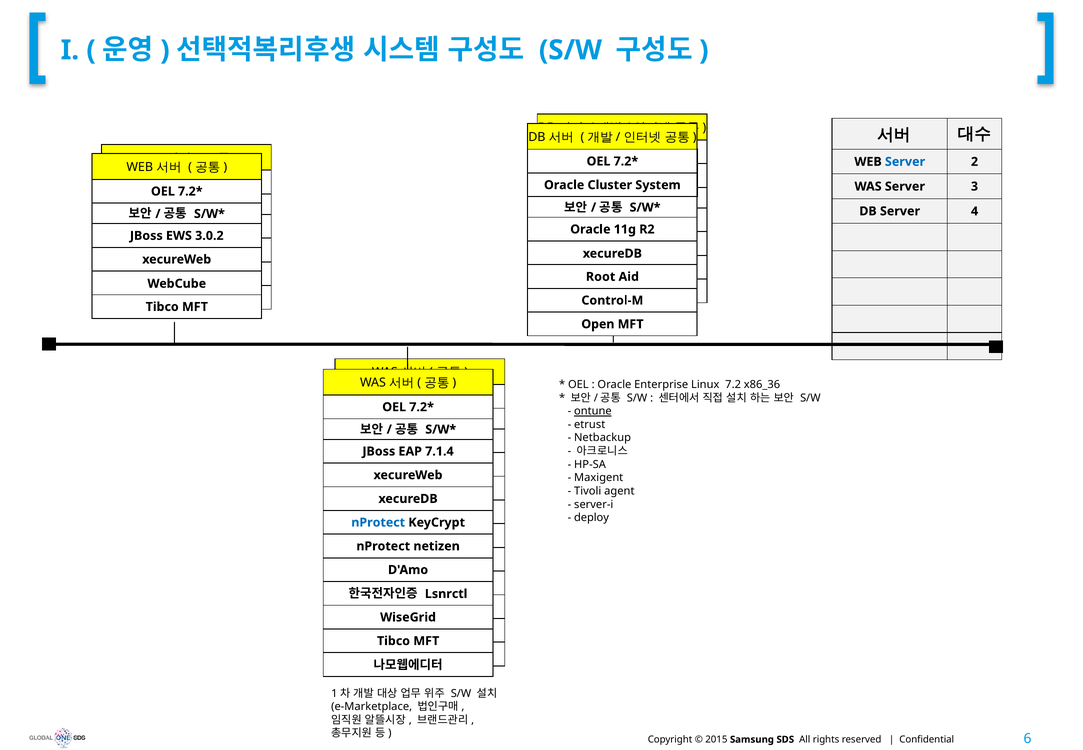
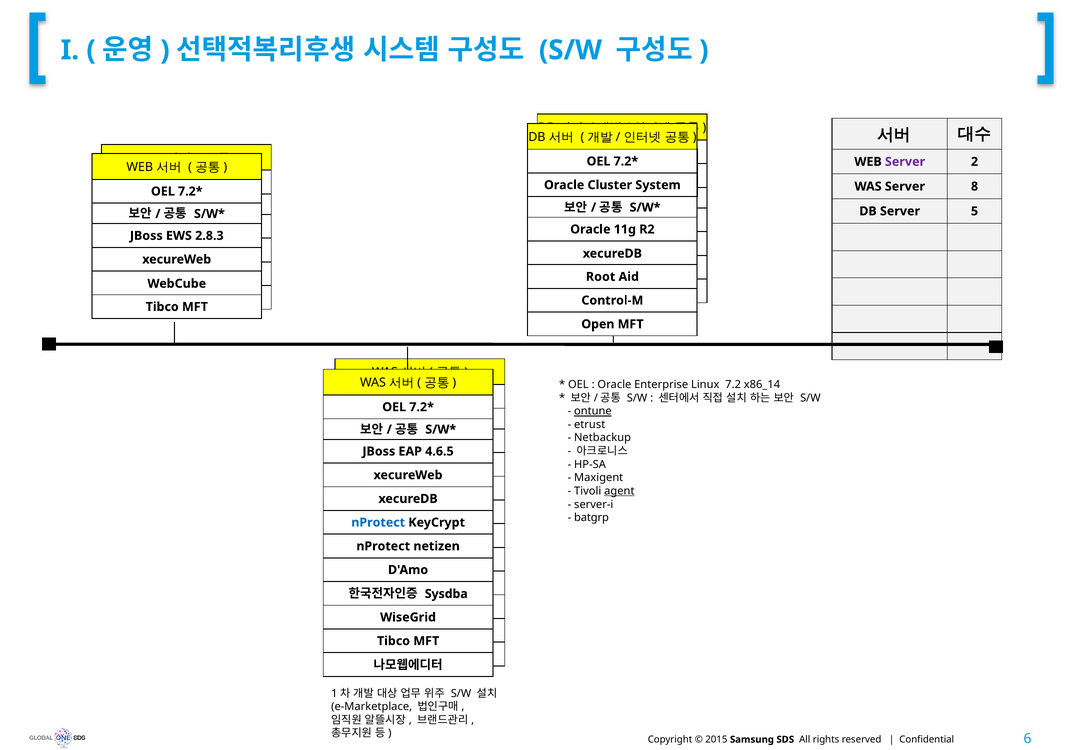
Server at (905, 162) colour: blue -> purple
3: 3 -> 8
4: 4 -> 5
3.0.2: 3.0.2 -> 2.8.3
x86_36: x86_36 -> x86_14
7.1.4: 7.1.4 -> 4.6.5
agent underline: none -> present
deploy: deploy -> batgrp
Lsnrctl: Lsnrctl -> Sysdba
